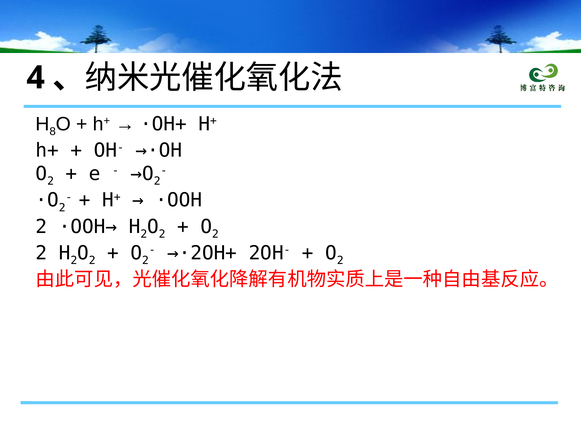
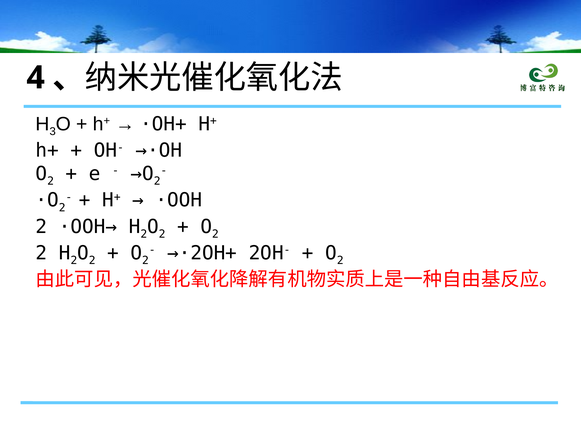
8: 8 -> 3
